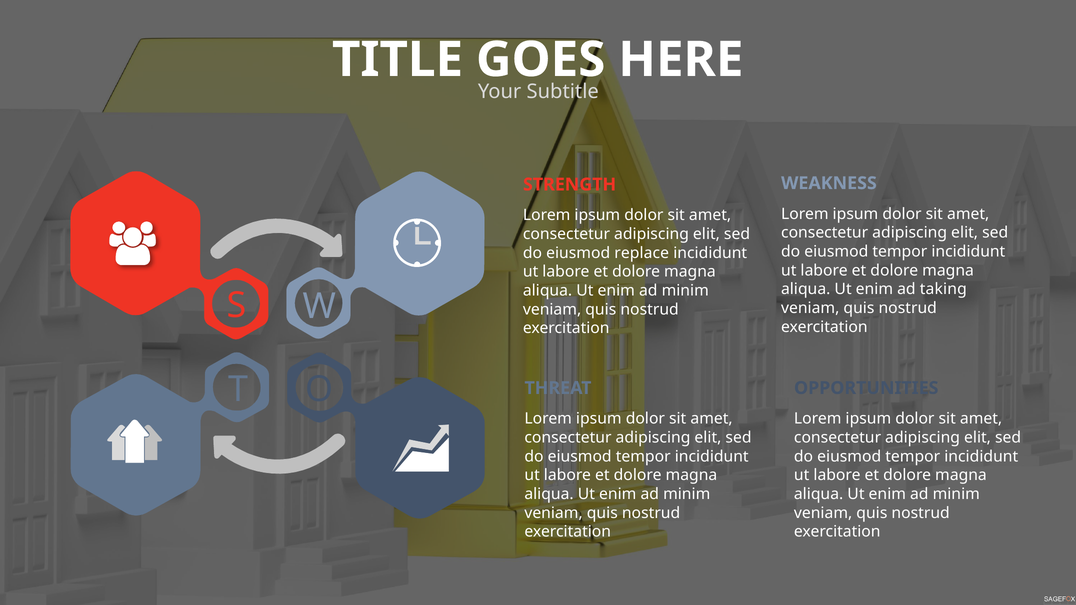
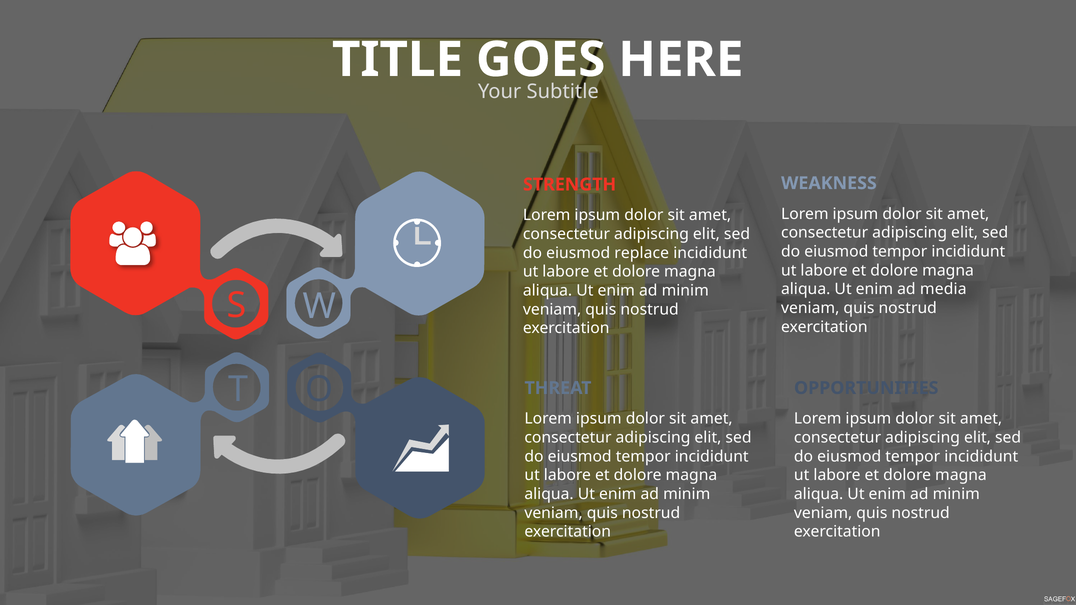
taking: taking -> media
